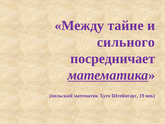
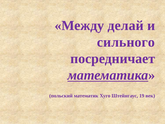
тайне: тайне -> делай
